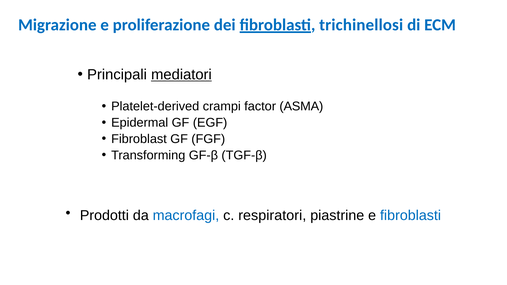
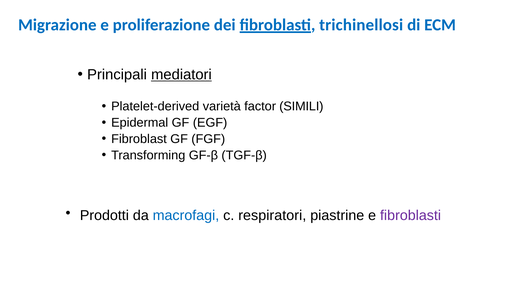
crampi: crampi -> varietà
ASMA: ASMA -> SIMILI
fibroblasti at (411, 216) colour: blue -> purple
